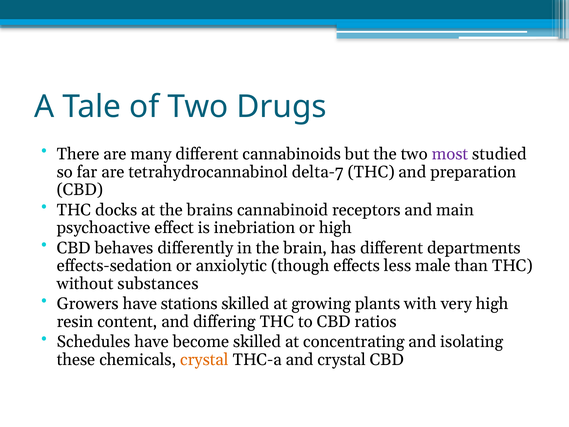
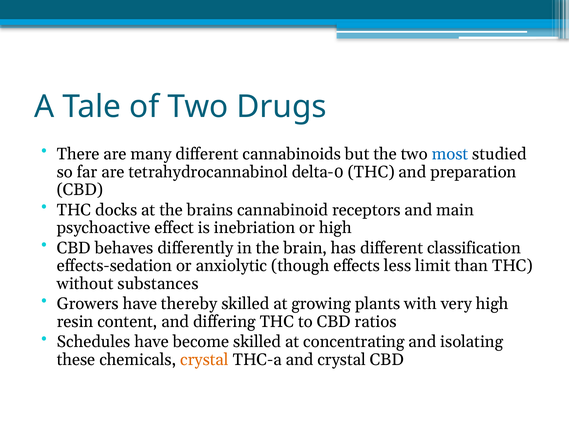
most colour: purple -> blue
delta-7: delta-7 -> delta-0
departments: departments -> classification
male: male -> limit
stations: stations -> thereby
